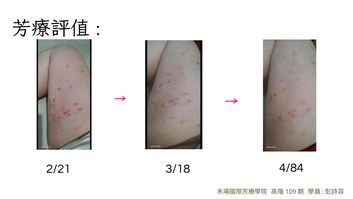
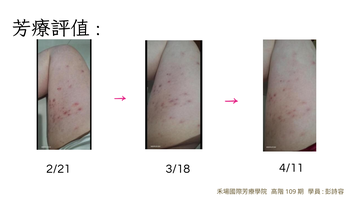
4/84: 4/84 -> 4/11
